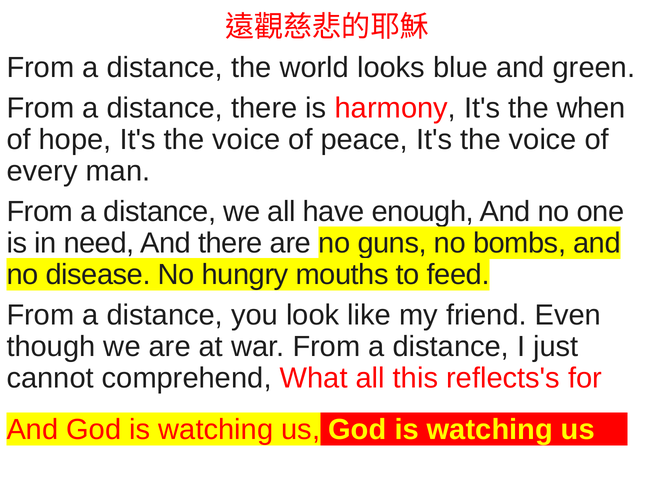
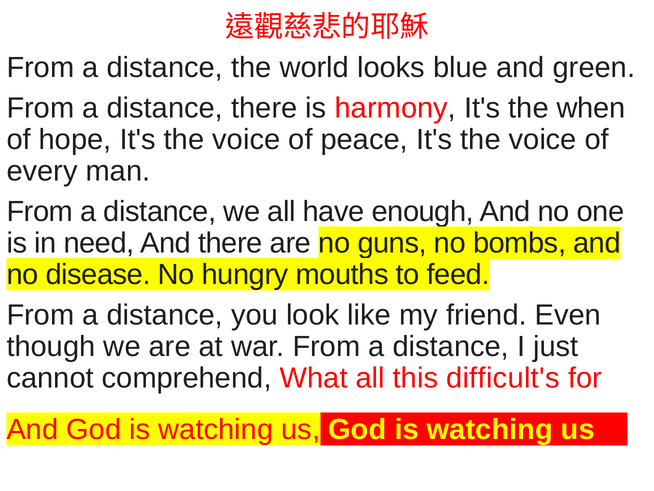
reflects's: reflects's -> difficult's
